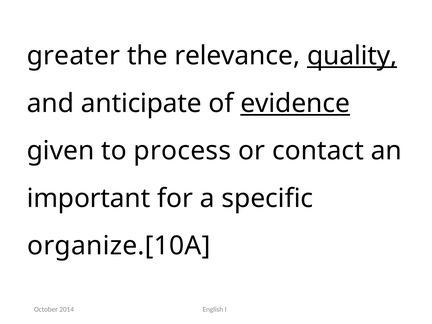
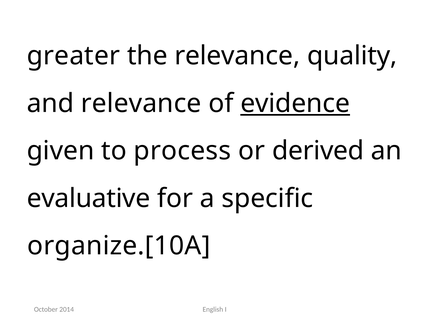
quality underline: present -> none
and anticipate: anticipate -> relevance
contact: contact -> derived
important: important -> evaluative
